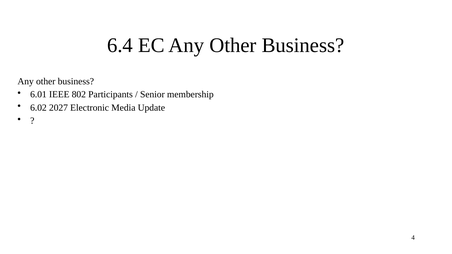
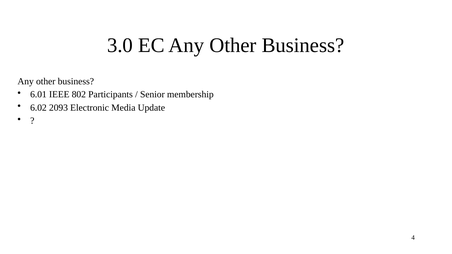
6.4: 6.4 -> 3.0
2027: 2027 -> 2093
